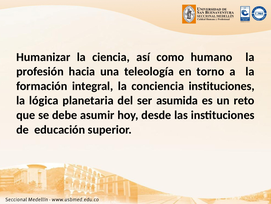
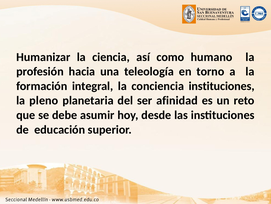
lógica: lógica -> pleno
asumida: asumida -> afinidad
